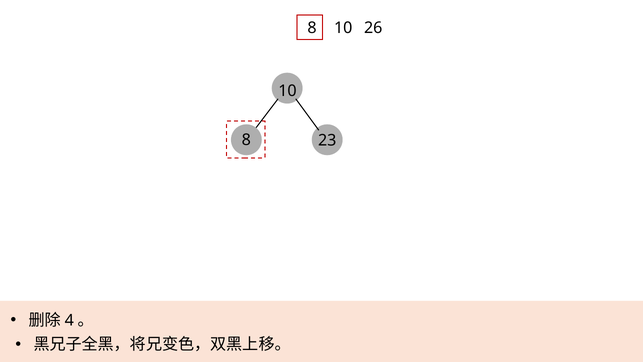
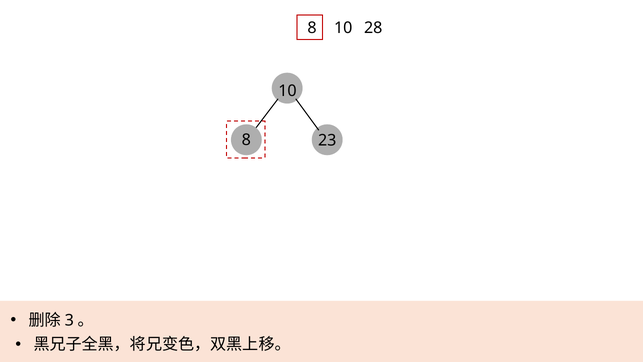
26: 26 -> 28
4: 4 -> 3
